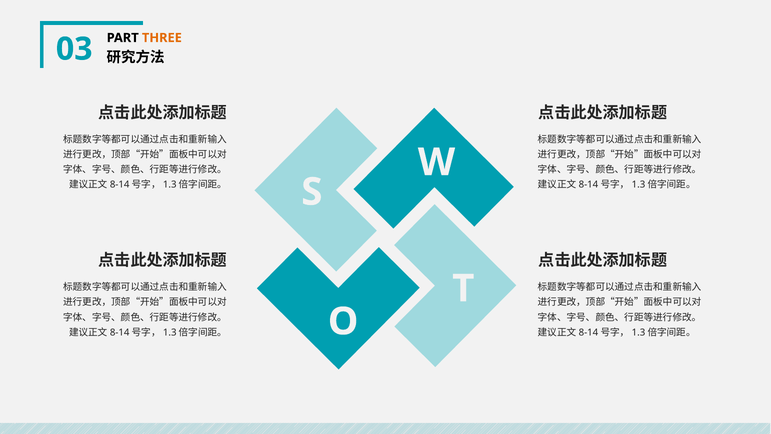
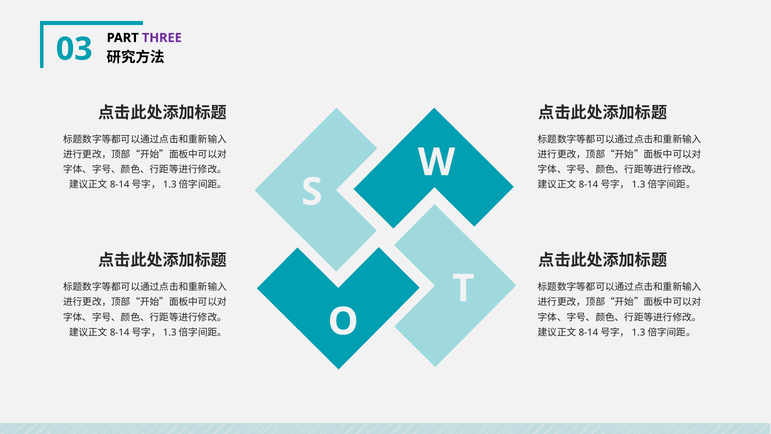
THREE colour: orange -> purple
